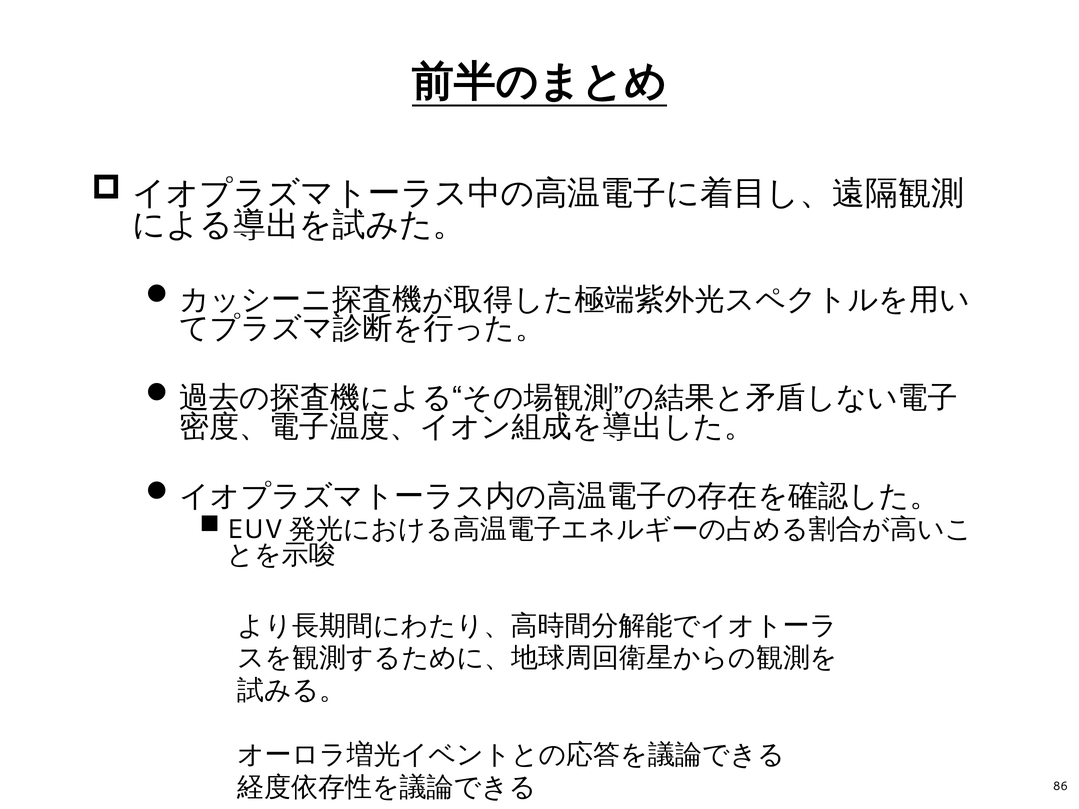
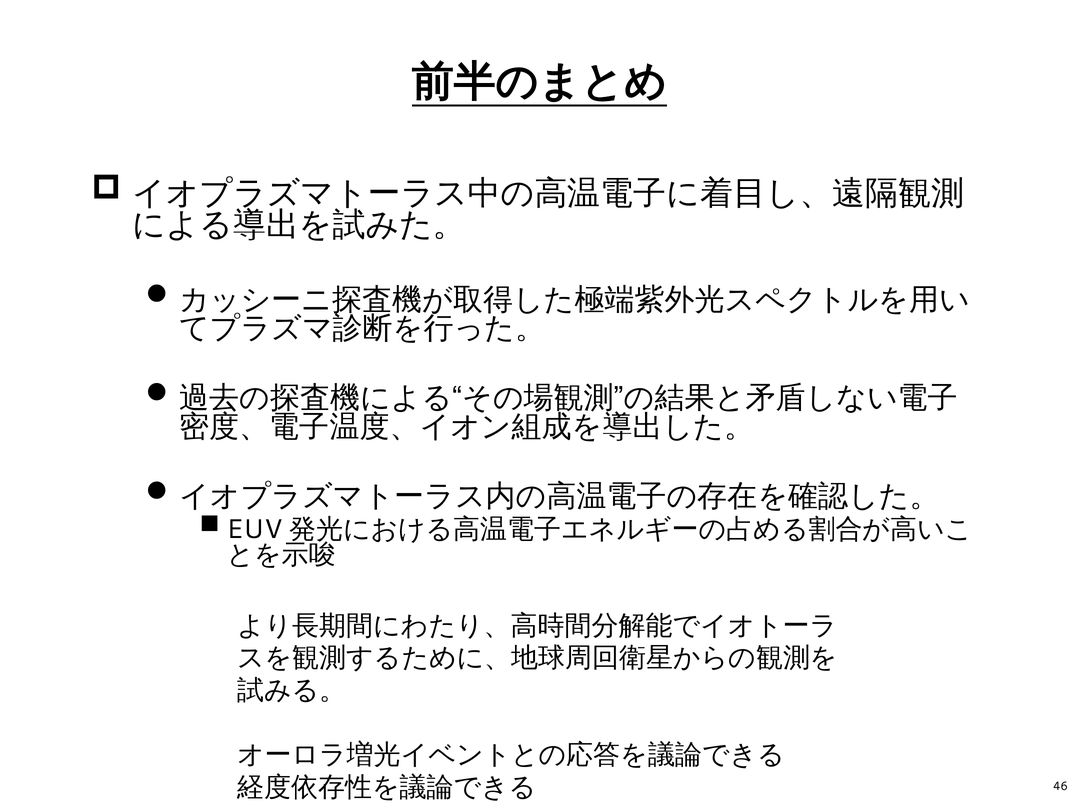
86: 86 -> 46
